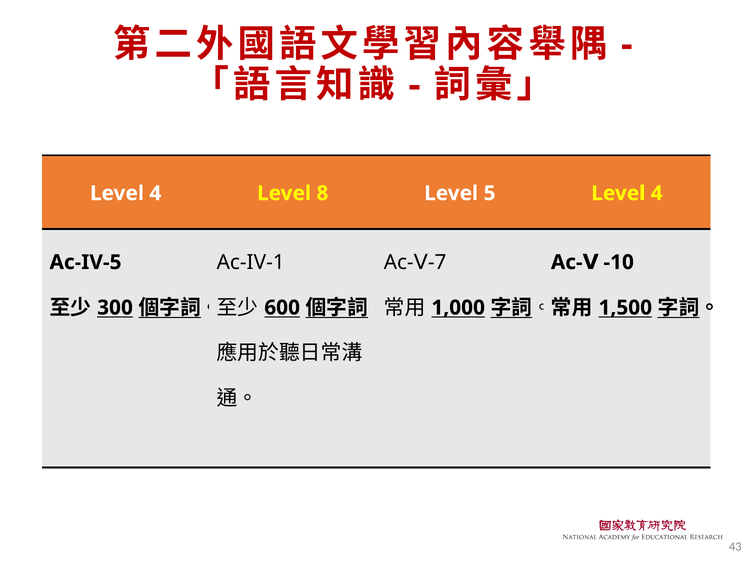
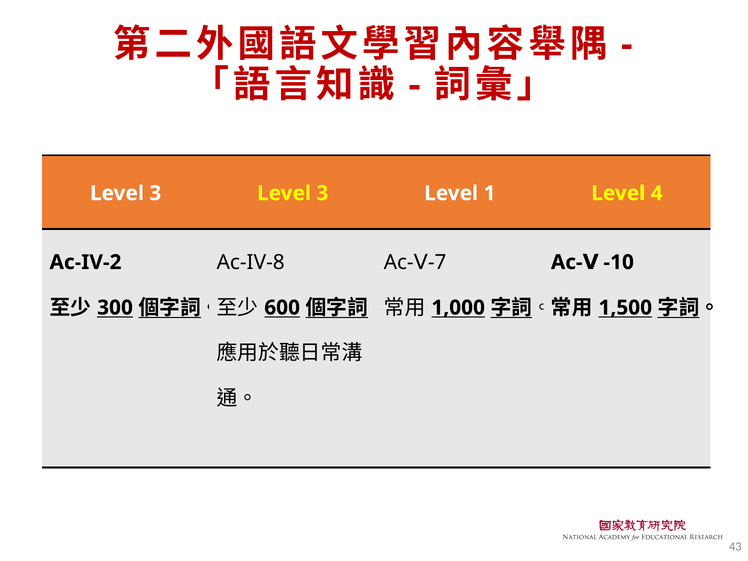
4 at (155, 193): 4 -> 3
8 at (322, 193): 8 -> 3
5: 5 -> 1
Ac-IV-1: Ac-IV-1 -> Ac-IV-8
Ac-IV-5: Ac-IV-5 -> Ac-IV-2
